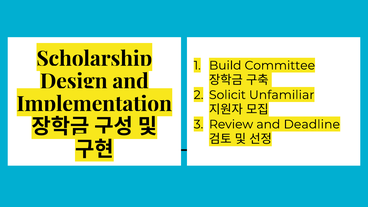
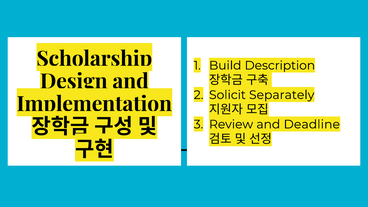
Committee: Committee -> Description
Unfamiliar: Unfamiliar -> Separately
